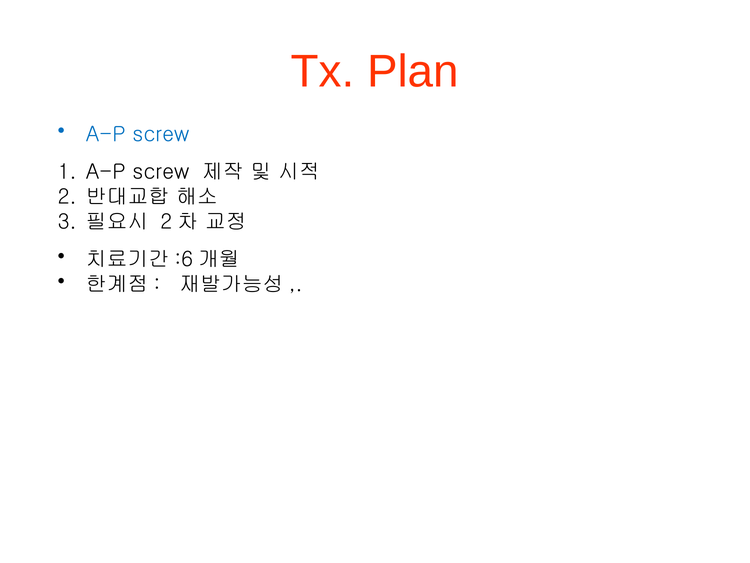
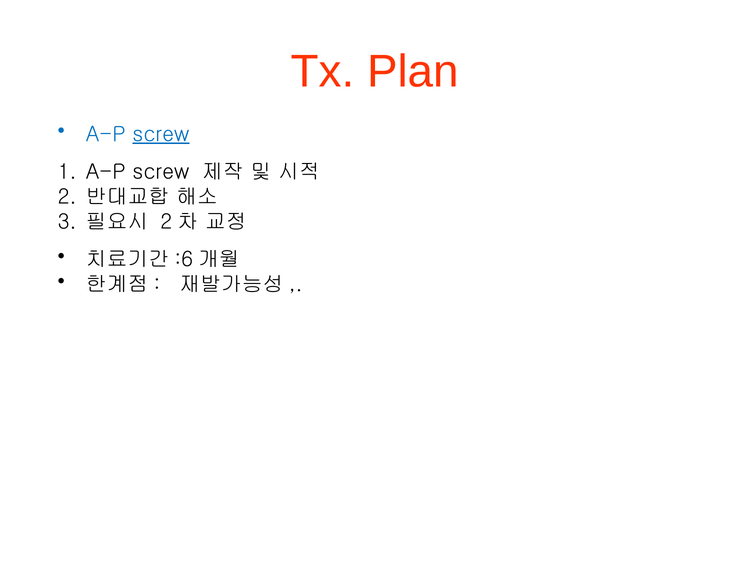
screw at (161, 134) underline: none -> present
